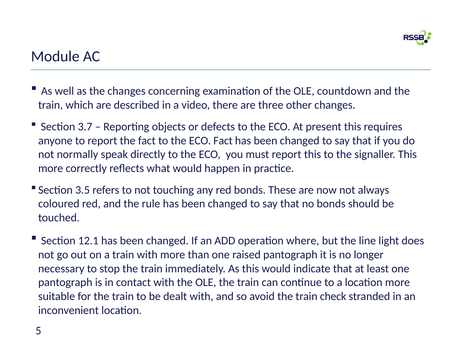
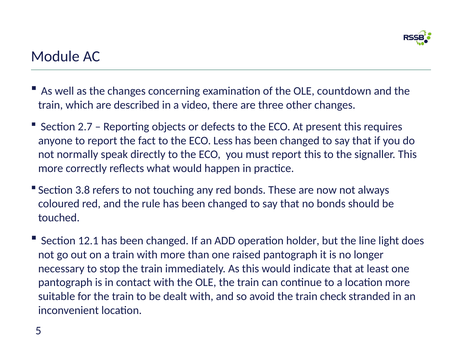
3.7: 3.7 -> 2.7
ECO Fact: Fact -> Less
3.5: 3.5 -> 3.8
where: where -> holder
